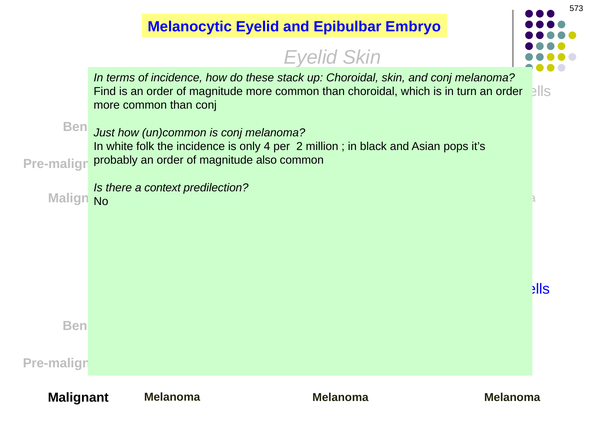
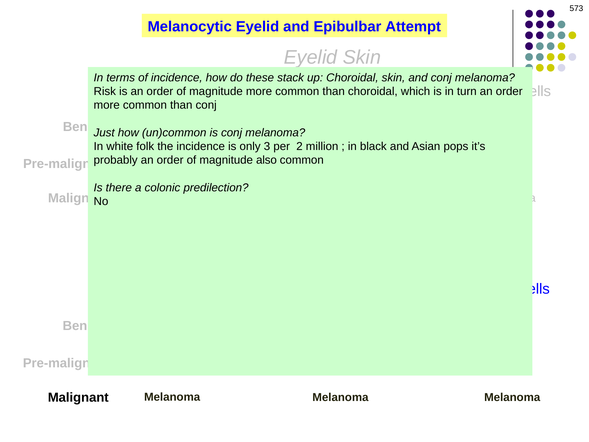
Embryo: Embryo -> Attempt
Find: Find -> Risk
4: 4 -> 3
context: context -> colonic
